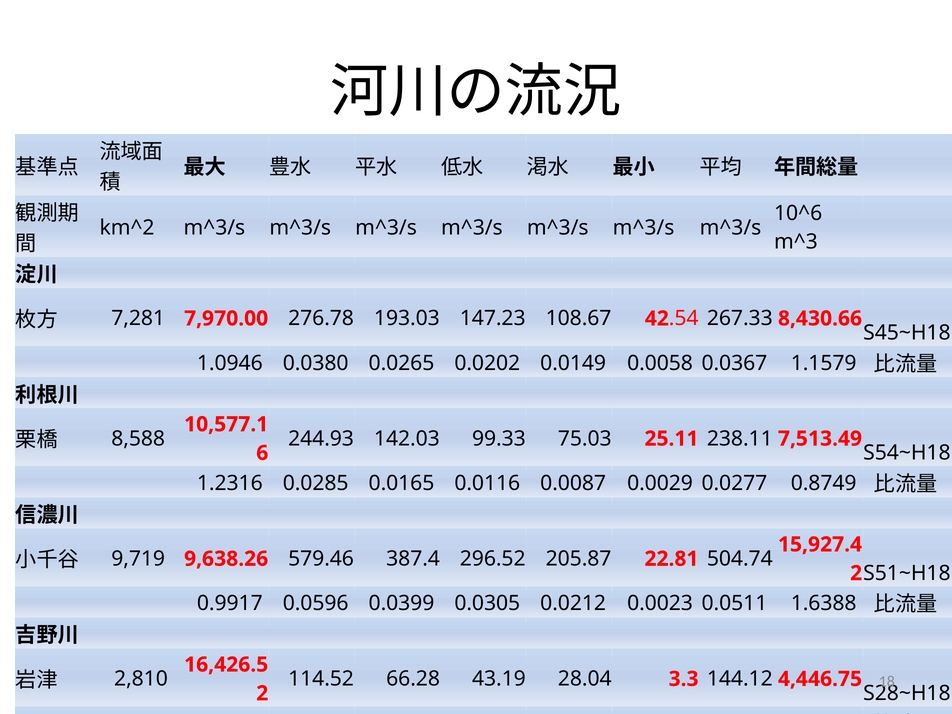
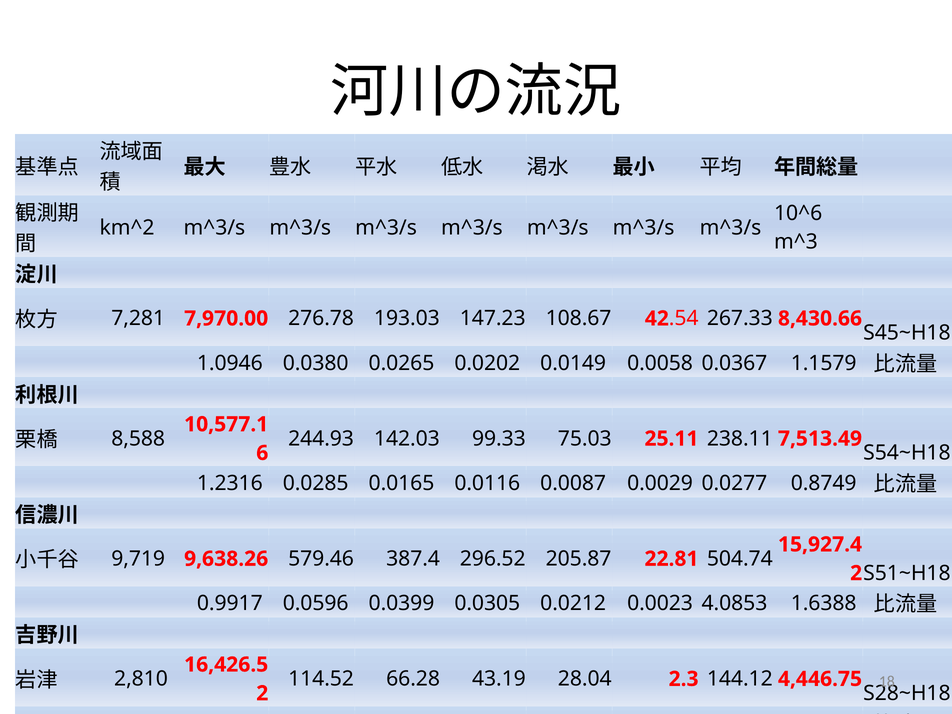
0.0511: 0.0511 -> 4.0853
3.3: 3.3 -> 2.3
